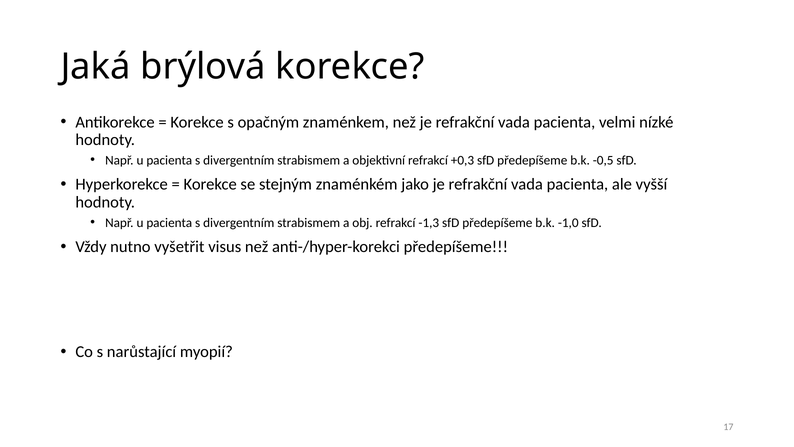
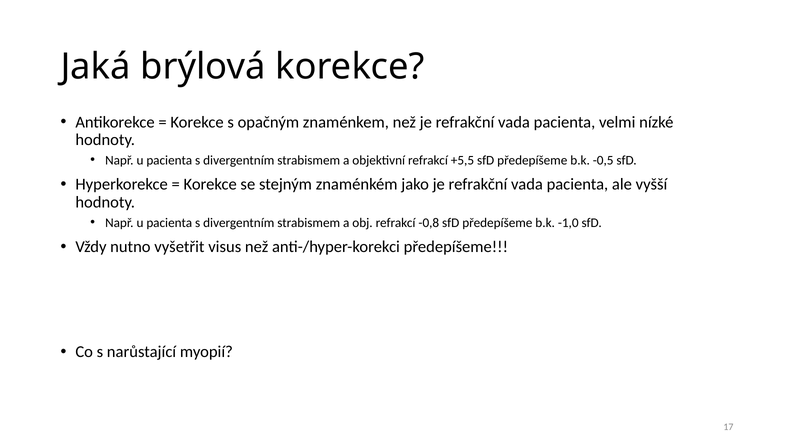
+0,3: +0,3 -> +5,5
-1,3: -1,3 -> -0,8
